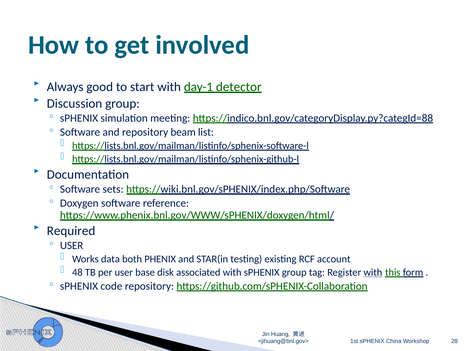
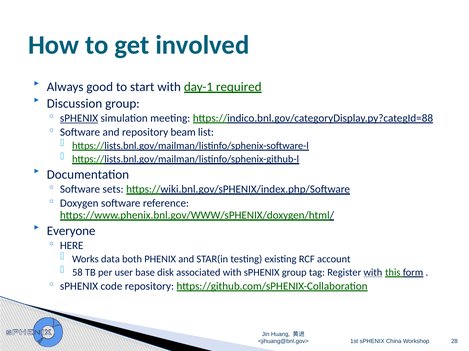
detector: detector -> required
sPHENIX at (79, 118) underline: none -> present
Required: Required -> Everyone
USER at (72, 246): USER -> HERE
48: 48 -> 58
